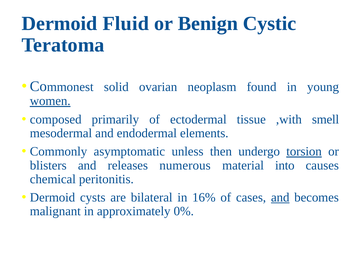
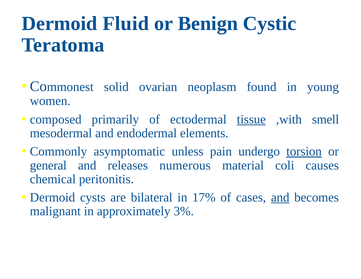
women underline: present -> none
tissue underline: none -> present
then: then -> pain
blisters: blisters -> general
into: into -> coli
16%: 16% -> 17%
0%: 0% -> 3%
